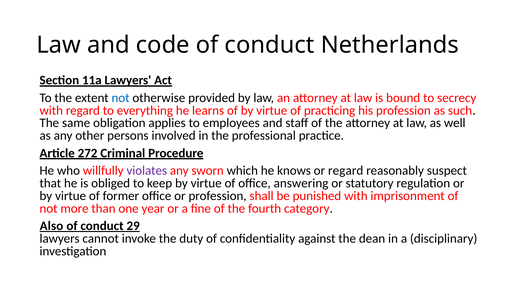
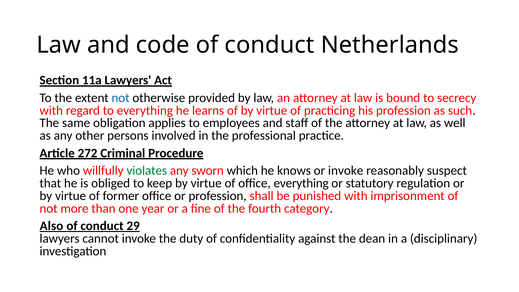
violates colour: purple -> green
or regard: regard -> invoke
office answering: answering -> everything
